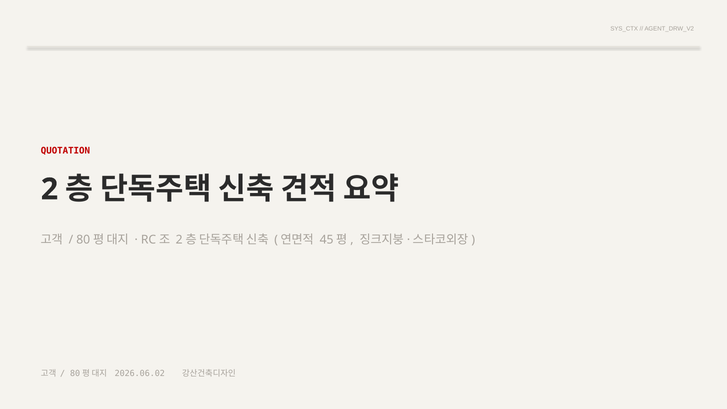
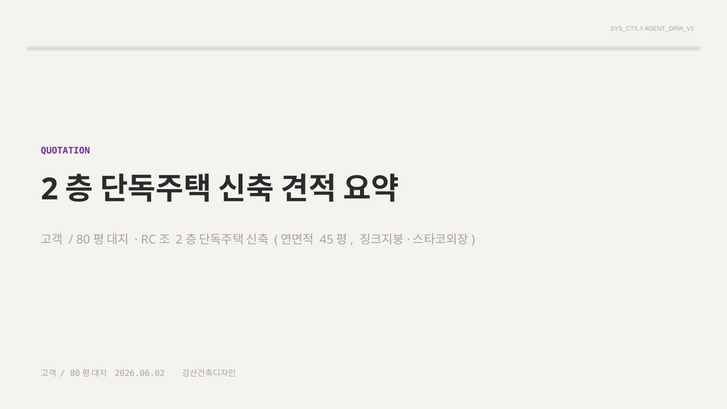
QUOTATION colour: red -> purple
